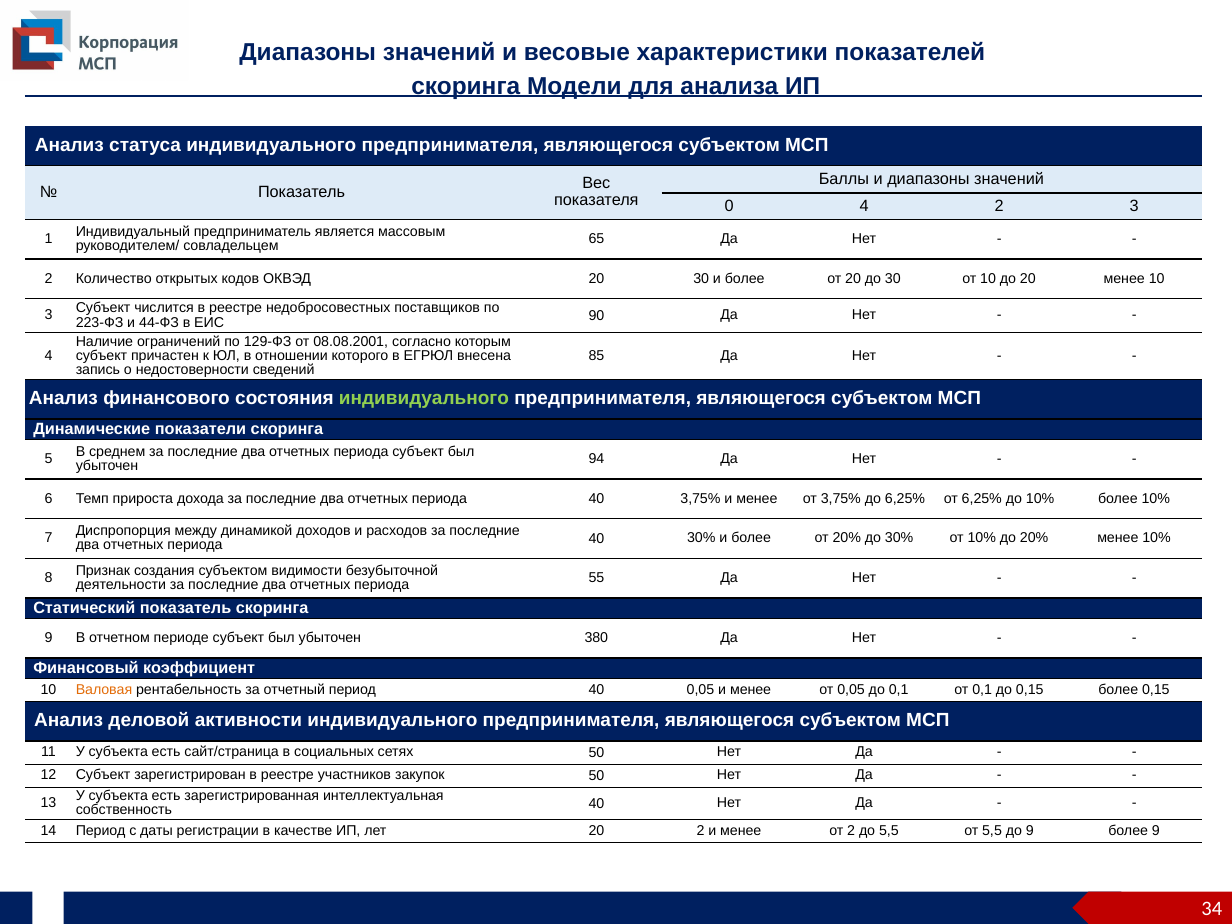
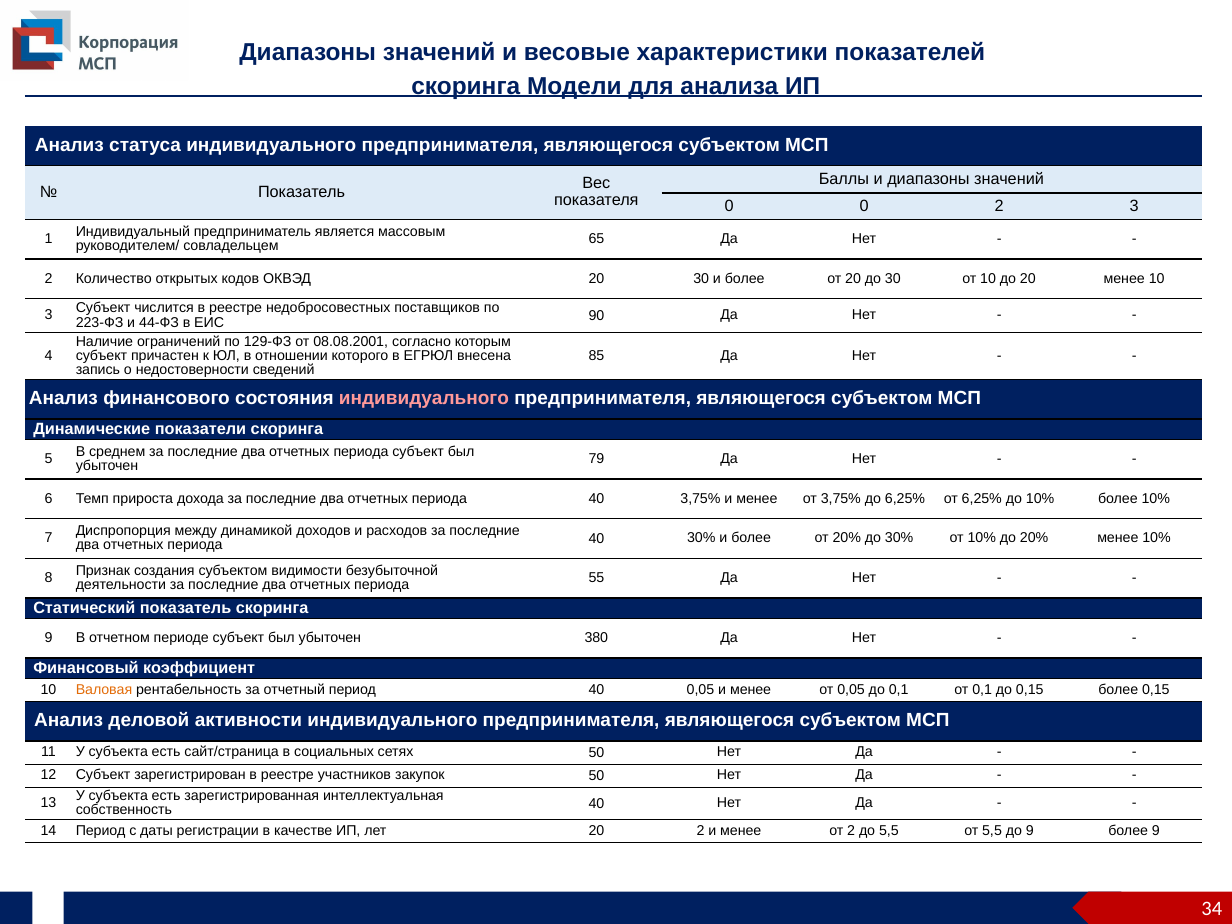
0 4: 4 -> 0
индивидуального at (424, 399) colour: light green -> pink
94: 94 -> 79
